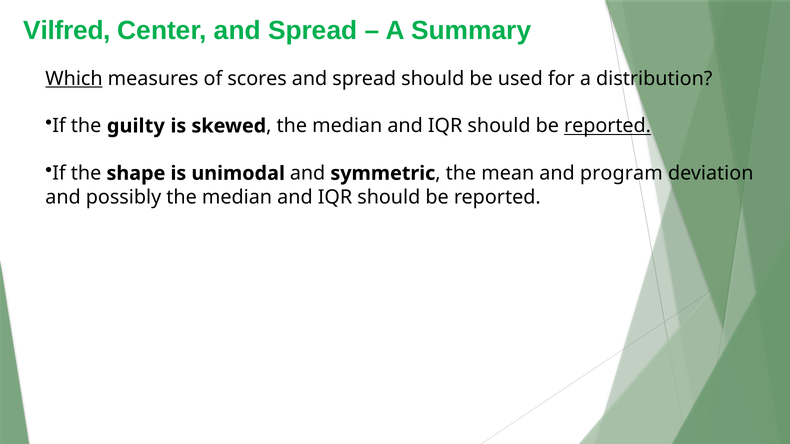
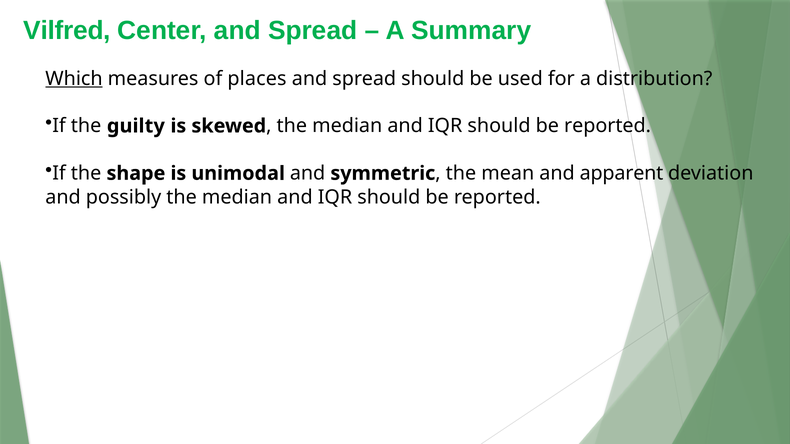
scores: scores -> places
reported at (608, 126) underline: present -> none
program: program -> apparent
